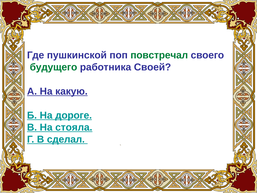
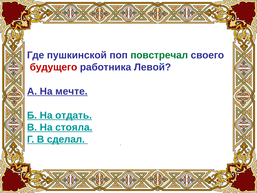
будущего colour: green -> red
Своей: Своей -> Левой
какую: какую -> мечте
дороге: дороге -> отдать
